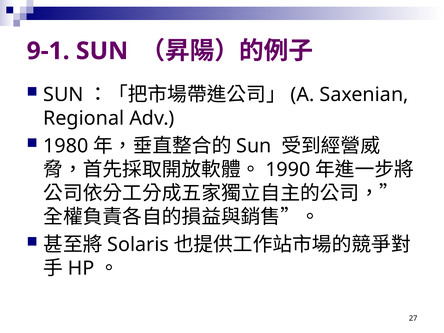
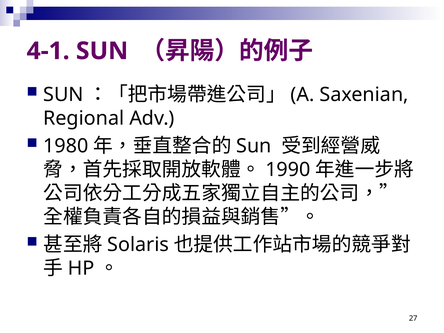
9-1: 9-1 -> 4-1
